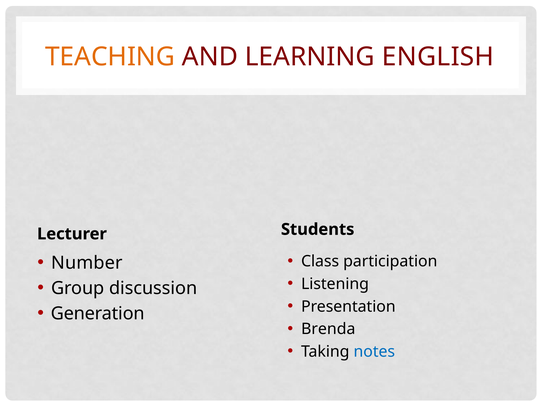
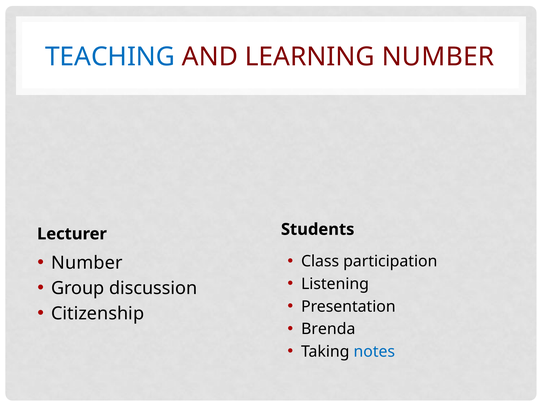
TEACHING colour: orange -> blue
LEARNING ENGLISH: ENGLISH -> NUMBER
Generation: Generation -> Citizenship
